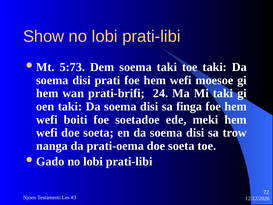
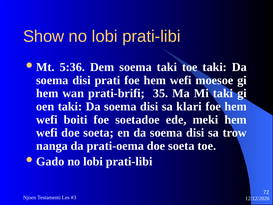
5:73: 5:73 -> 5:36
24: 24 -> 35
finga: finga -> klari
